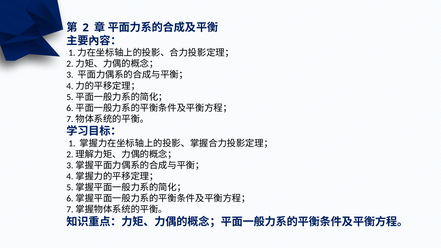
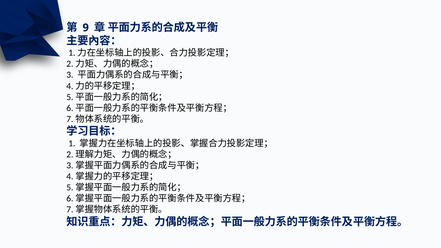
2: 2 -> 9
